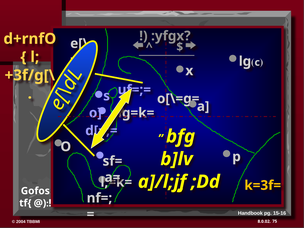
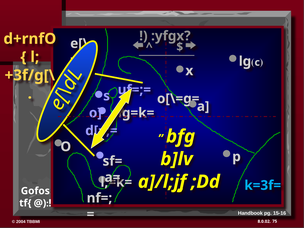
k=3f= colour: yellow -> light blue
